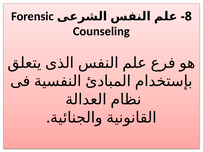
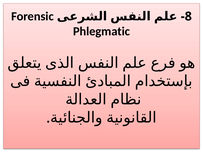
Counseling: Counseling -> Phlegmatic
